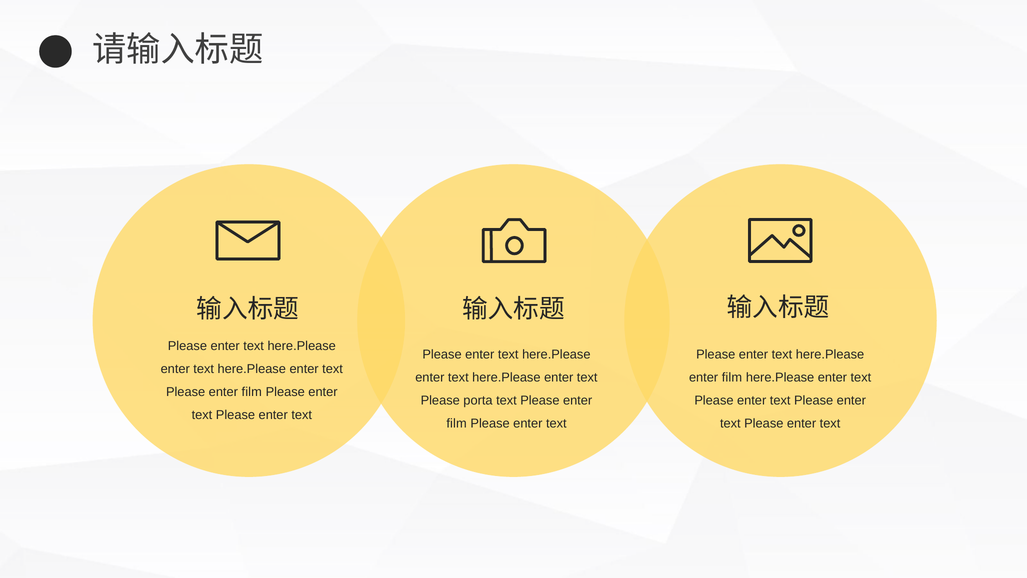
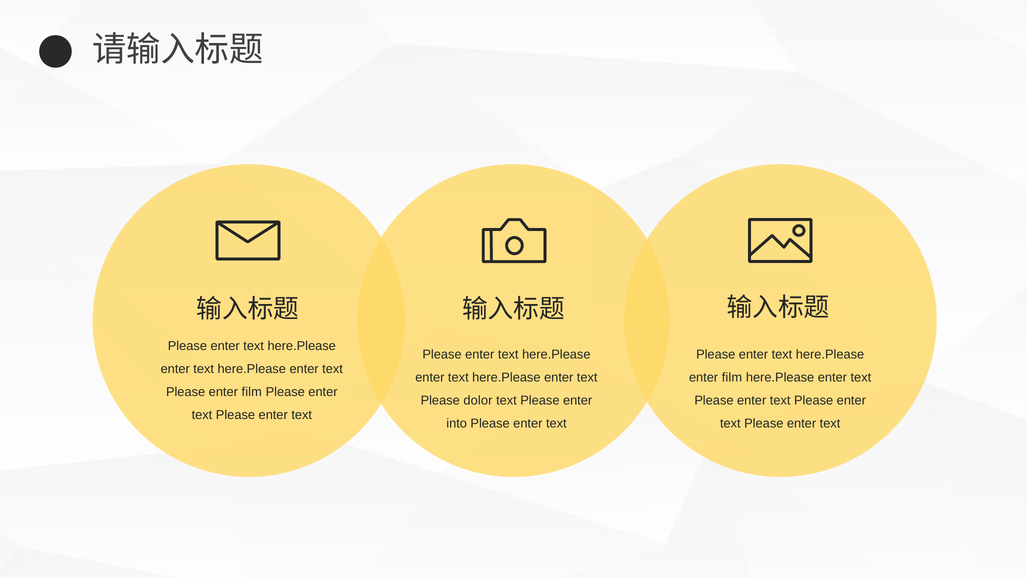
porta: porta -> dolor
film at (457, 423): film -> into
